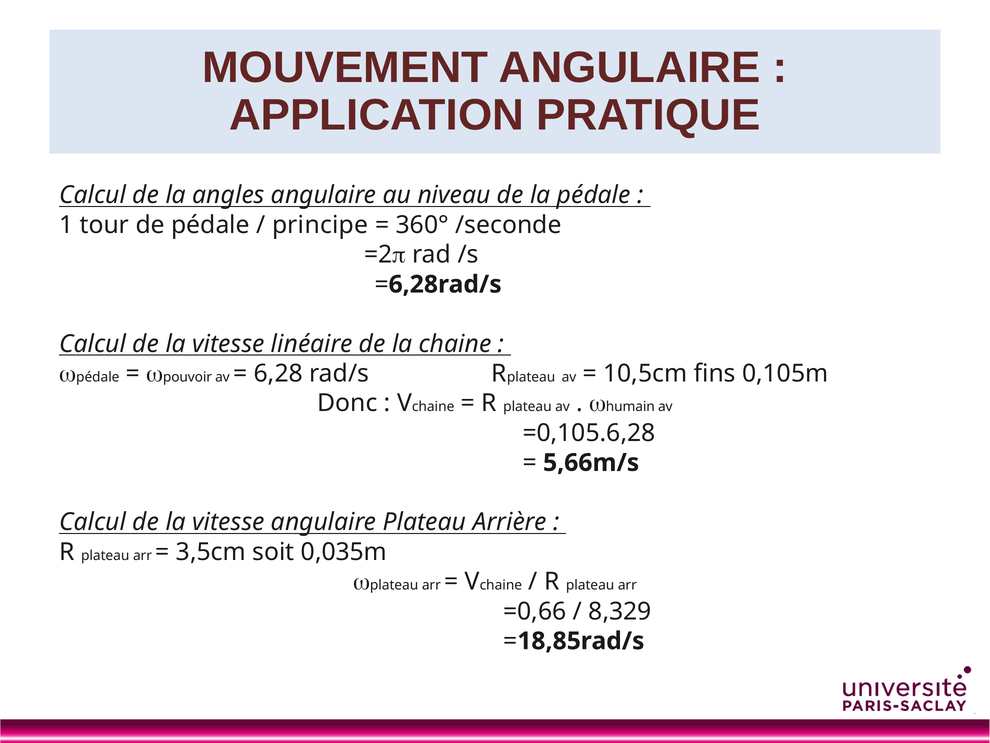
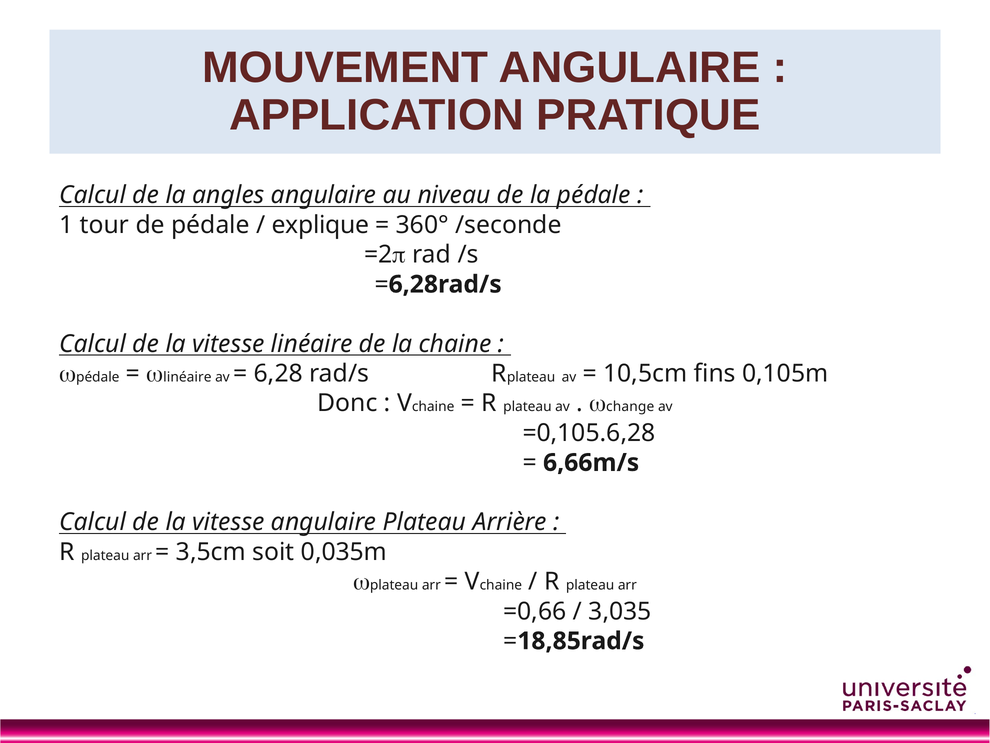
principe: principe -> explique
pouvoir at (187, 377): pouvoir -> linéaire
humain: humain -> change
5,66m/s: 5,66m/s -> 6,66m/s
8,329: 8,329 -> 3,035
